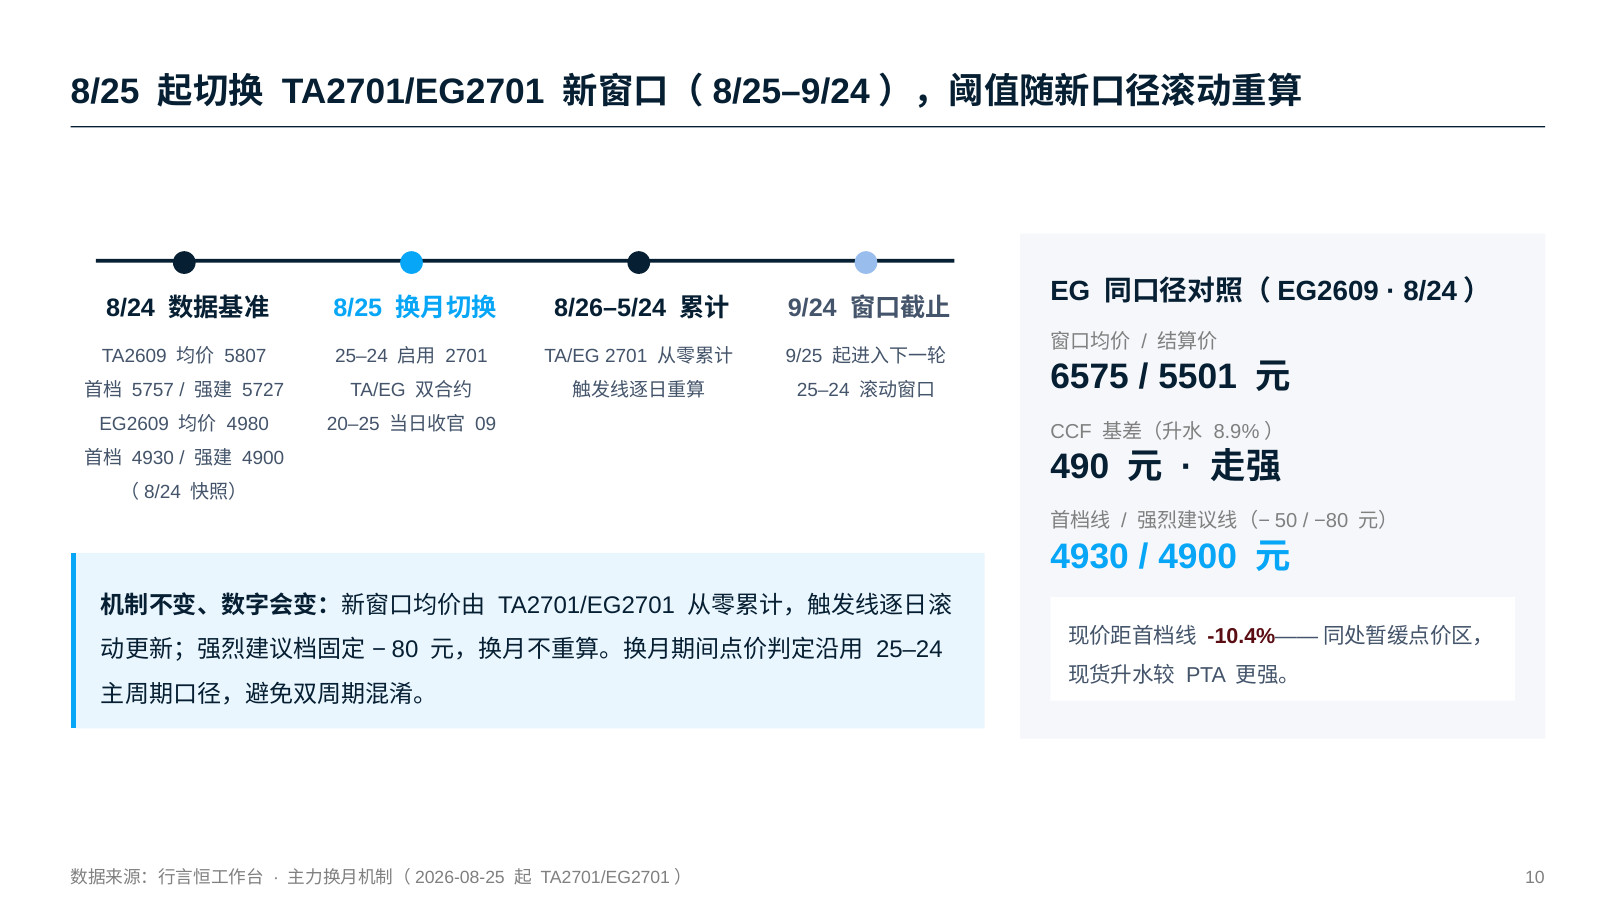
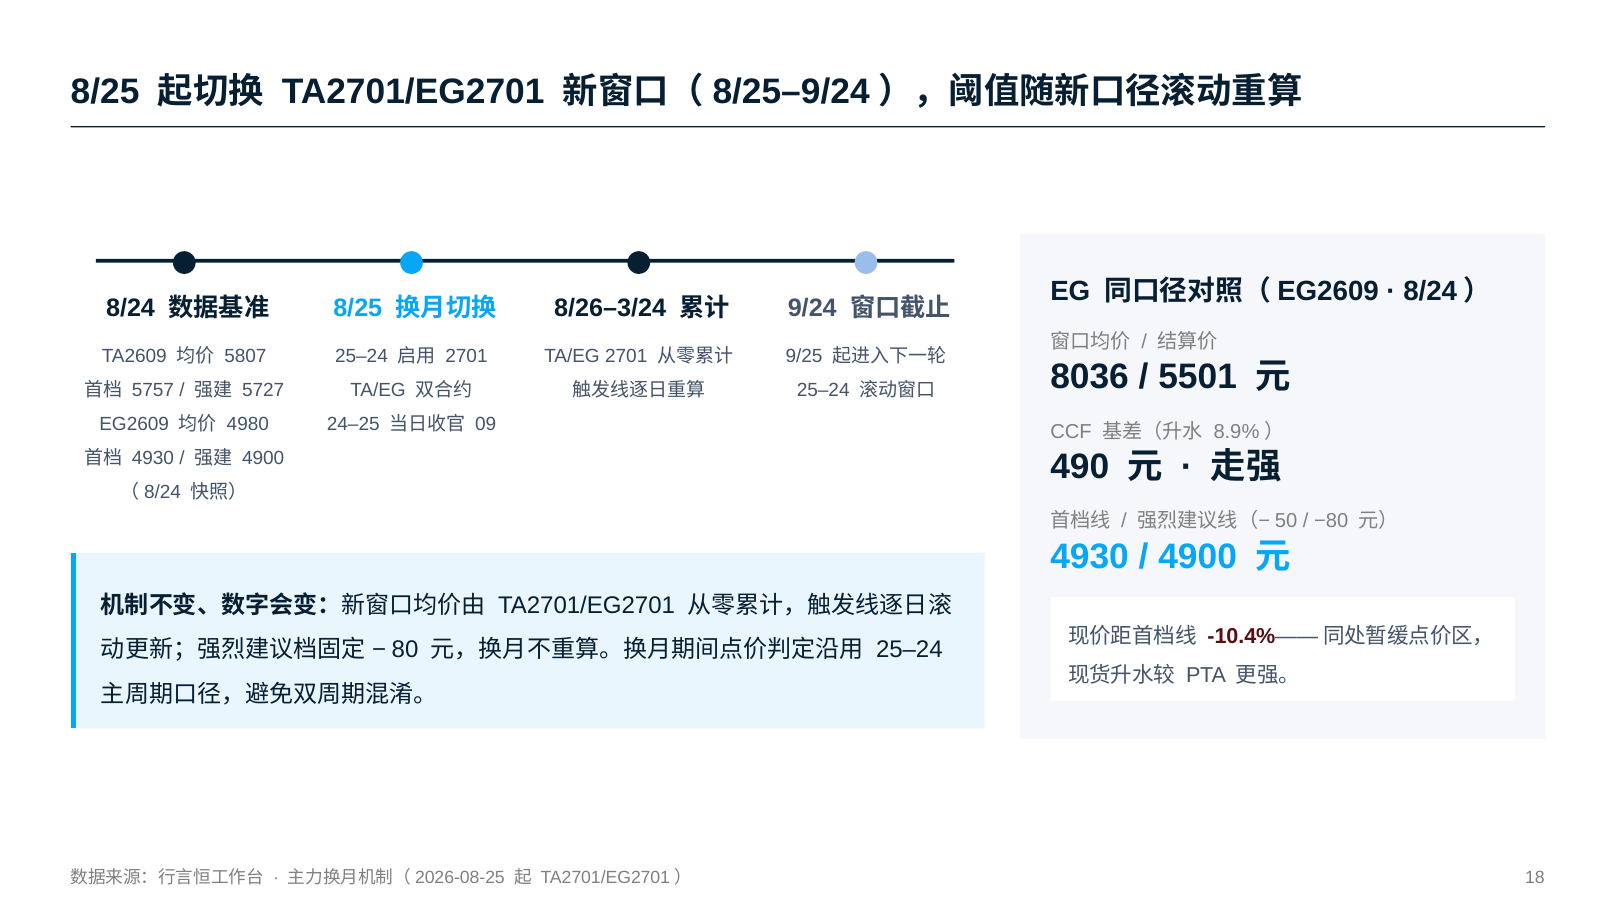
8/26–5/24: 8/26–5/24 -> 8/26–3/24
6575: 6575 -> 8036
20–25: 20–25 -> 24–25
10: 10 -> 18
